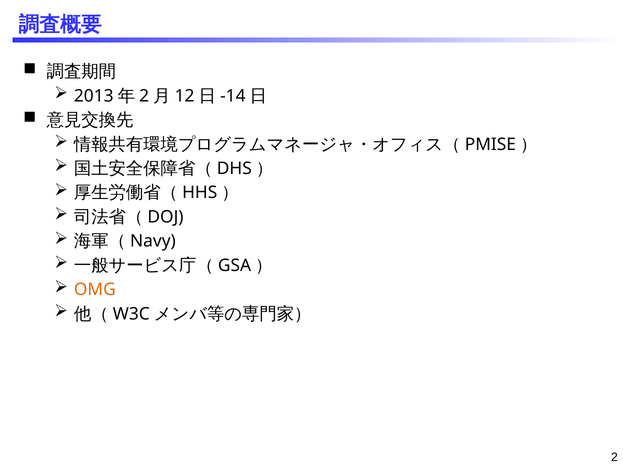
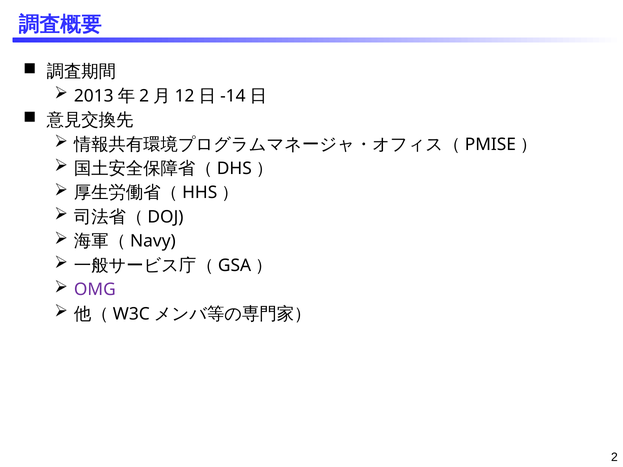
OMG colour: orange -> purple
